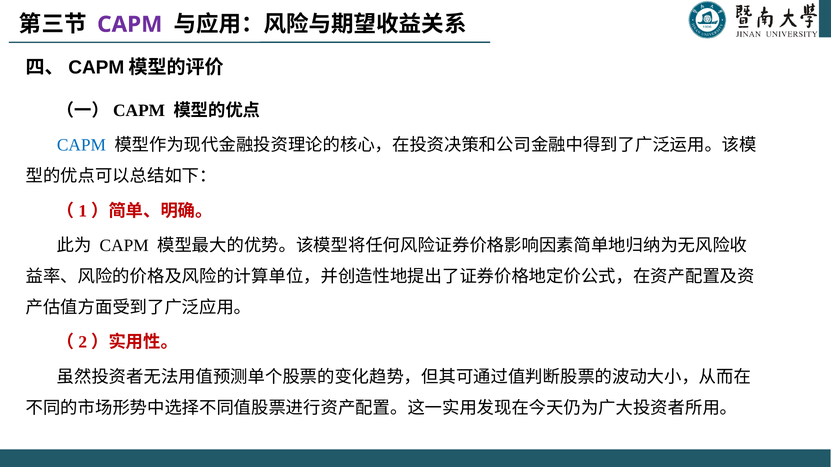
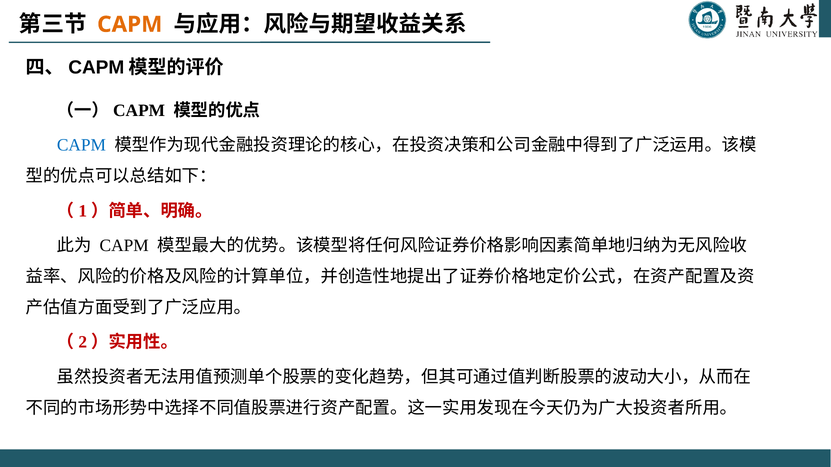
CAPM at (130, 24) colour: purple -> orange
